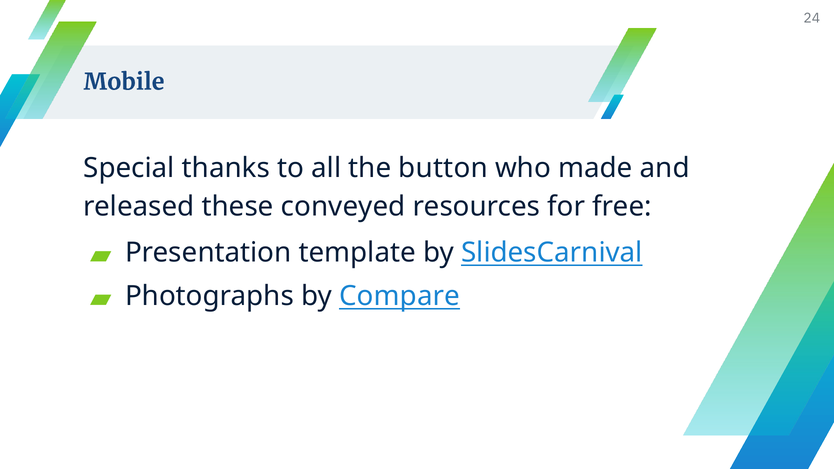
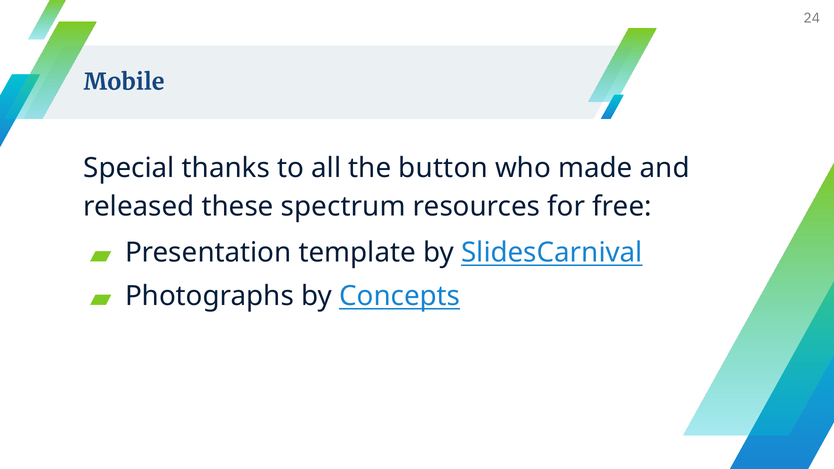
conveyed: conveyed -> spectrum
Compare: Compare -> Concepts
